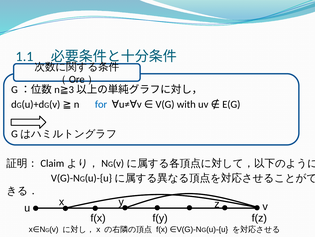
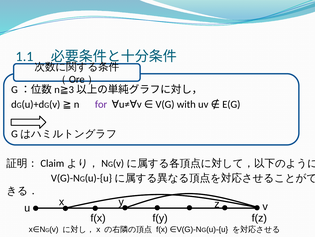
for colour: blue -> purple
